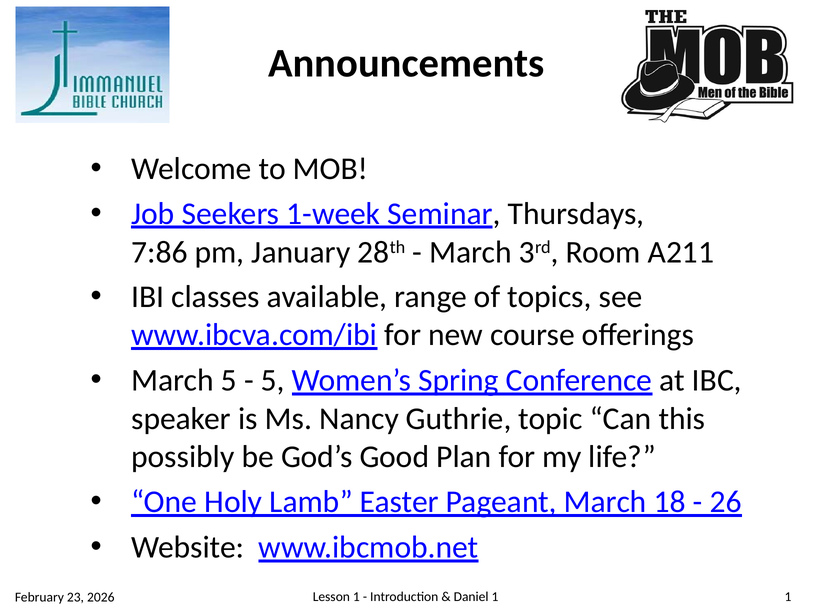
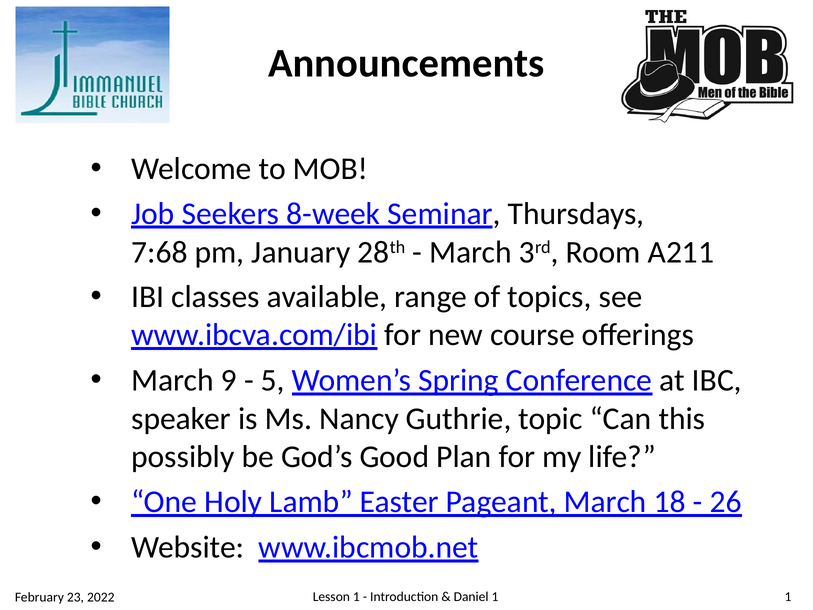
1-week: 1-week -> 8-week
7:86: 7:86 -> 7:68
March 5: 5 -> 9
2026: 2026 -> 2022
